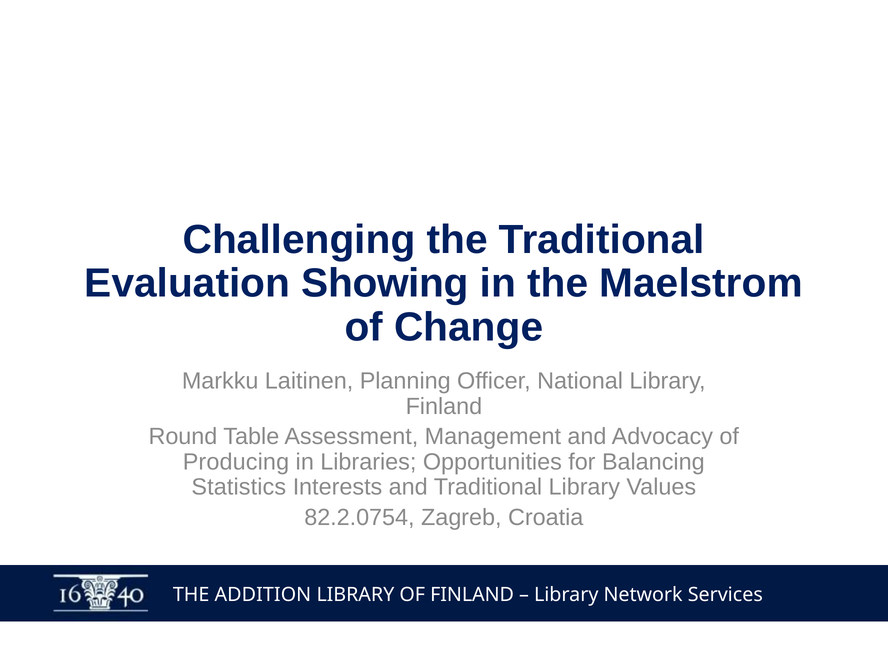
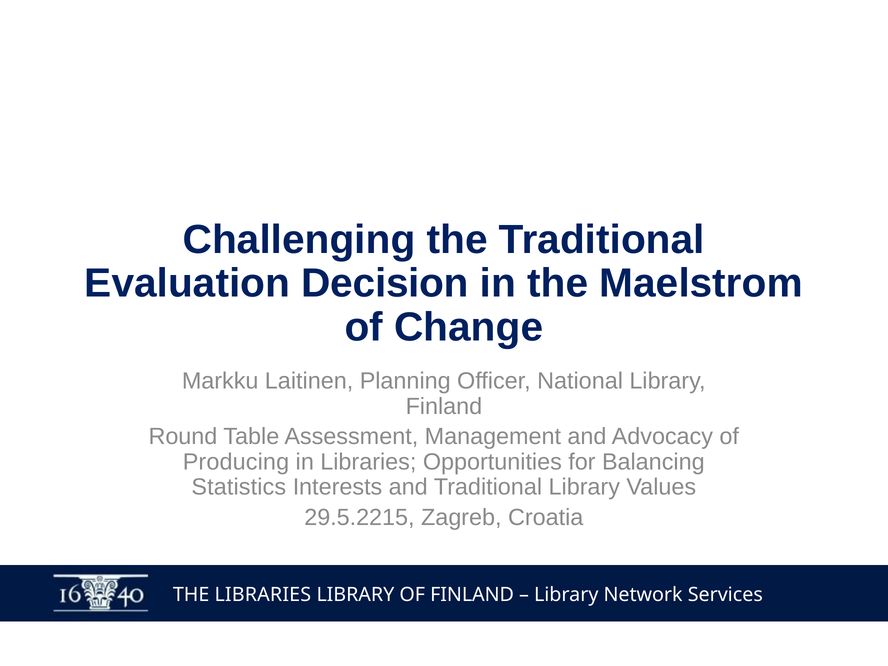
Showing: Showing -> Decision
82.2.0754: 82.2.0754 -> 29.5.2215
THE ADDITION: ADDITION -> LIBRARIES
